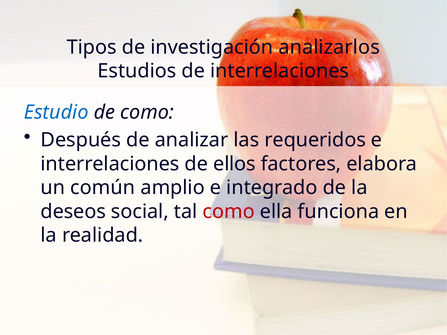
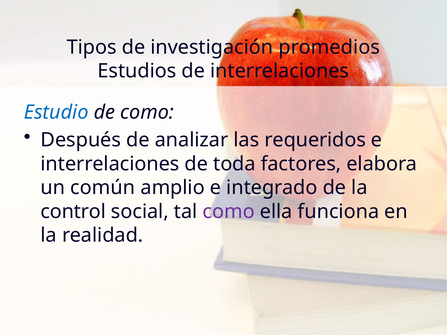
analizarlos: analizarlos -> promedios
ellos: ellos -> toda
deseos: deseos -> control
como at (229, 212) colour: red -> purple
